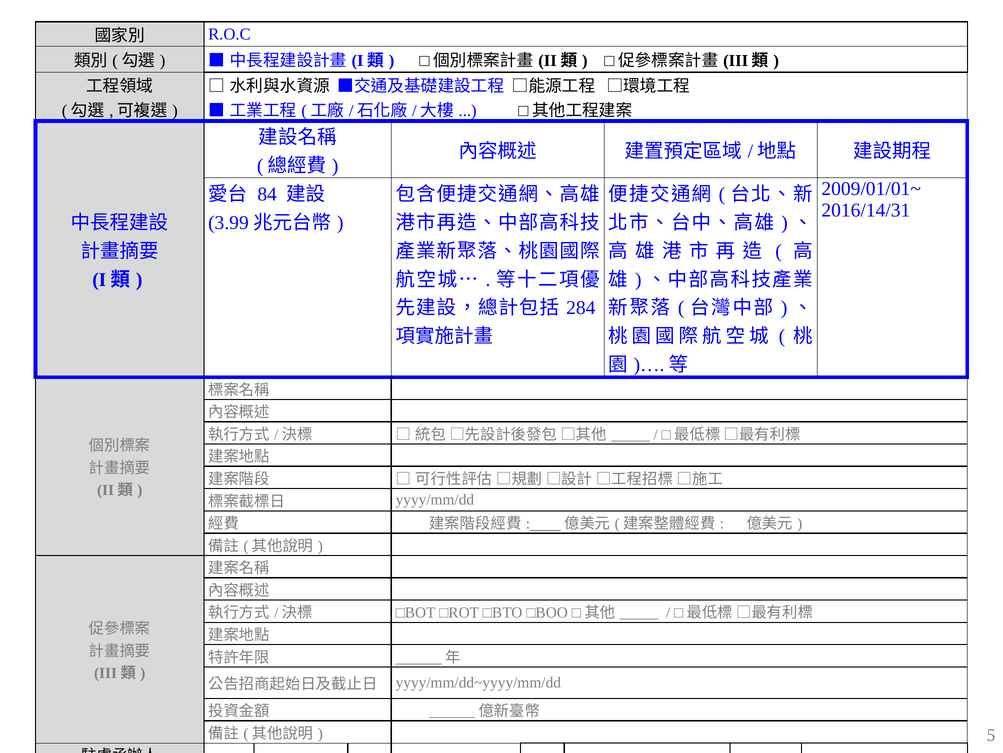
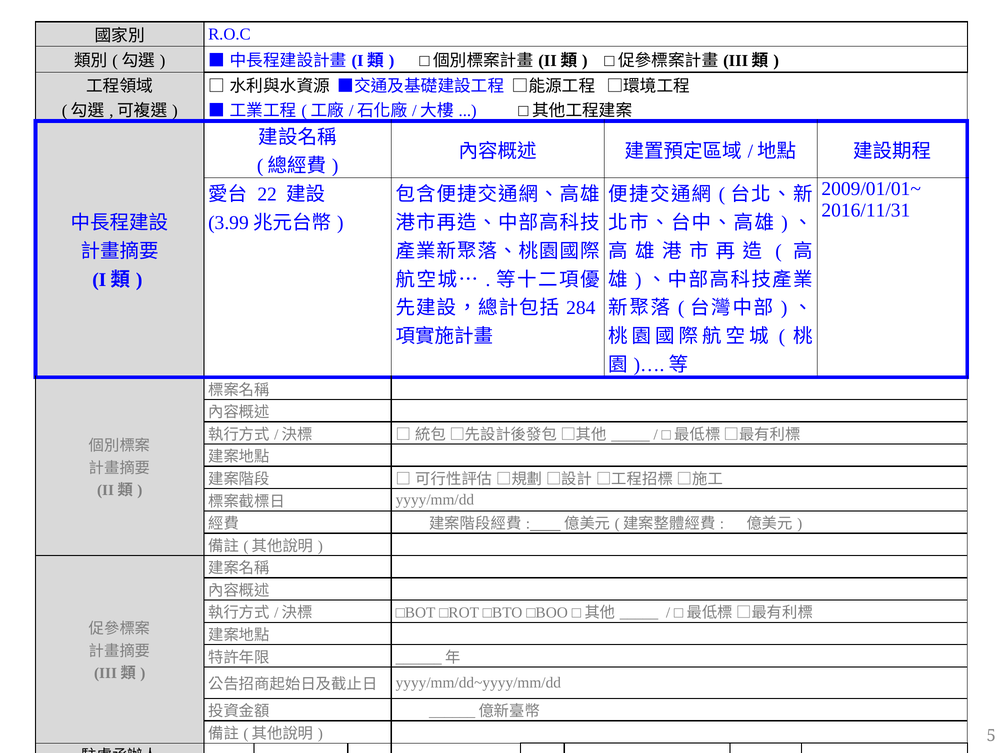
84: 84 -> 22
2016/14/31: 2016/14/31 -> 2016/11/31
